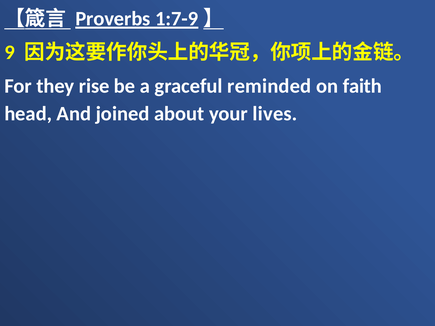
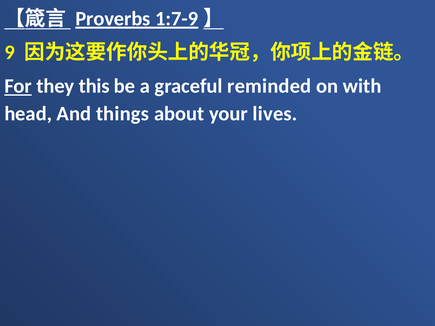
For underline: none -> present
rise: rise -> this
faith: faith -> with
joined: joined -> things
